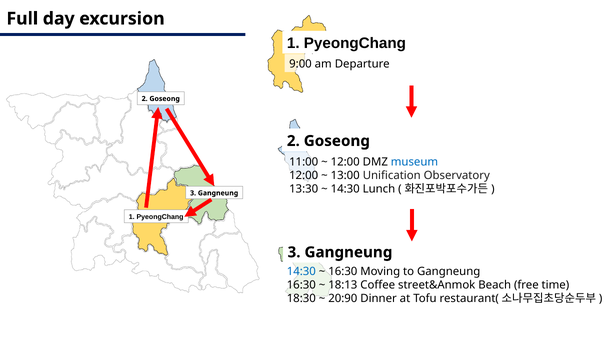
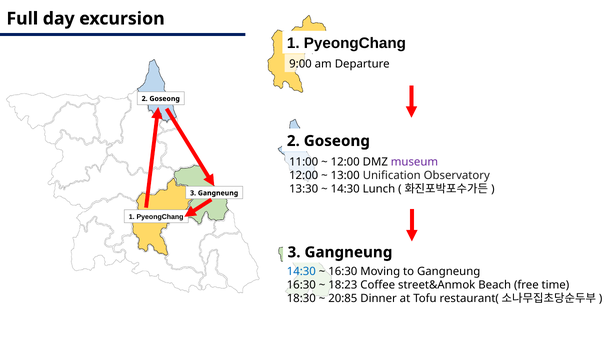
museum colour: blue -> purple
18:13: 18:13 -> 18:23
20:90: 20:90 -> 20:85
